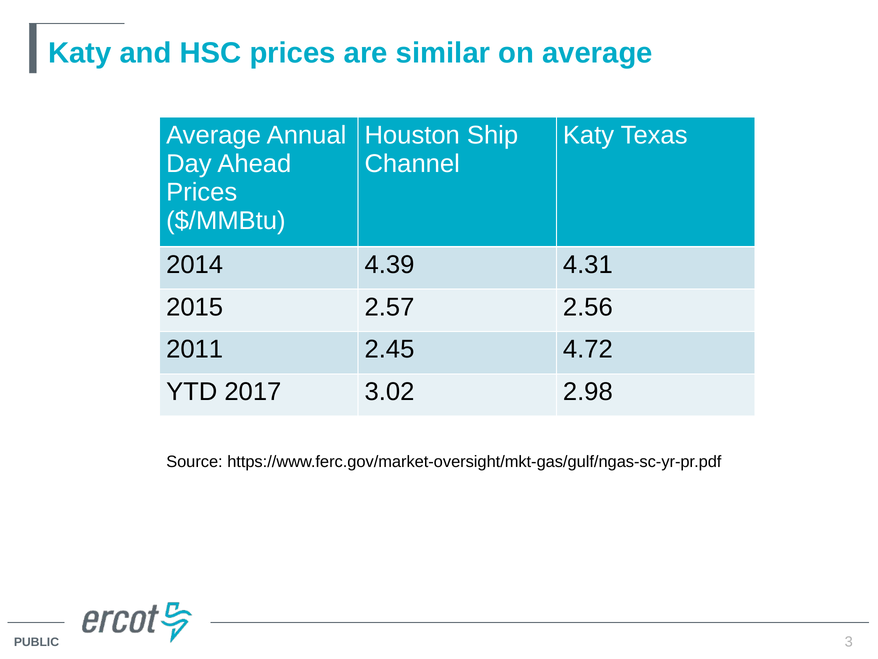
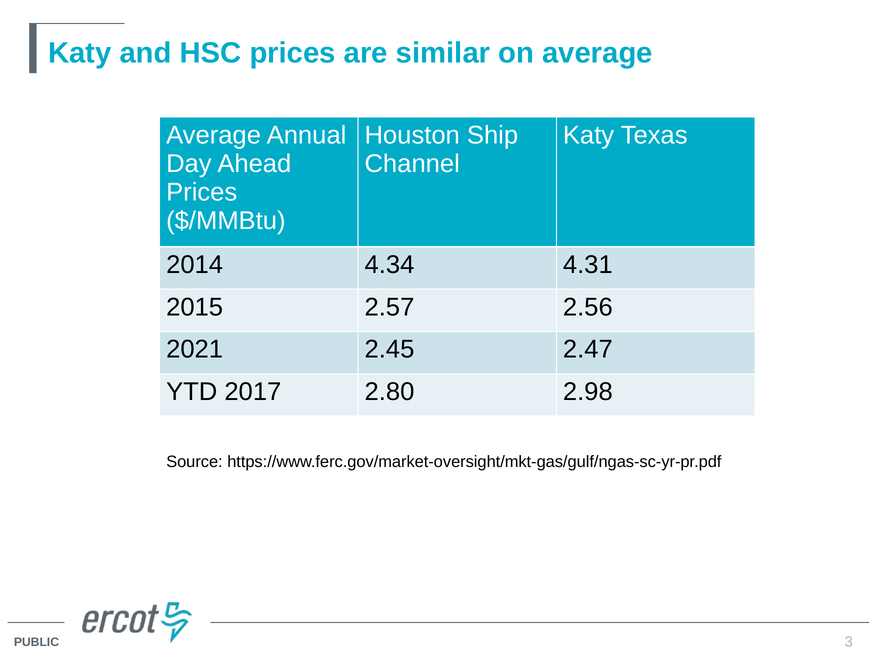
4.39: 4.39 -> 4.34
2011: 2011 -> 2021
4.72: 4.72 -> 2.47
3.02: 3.02 -> 2.80
